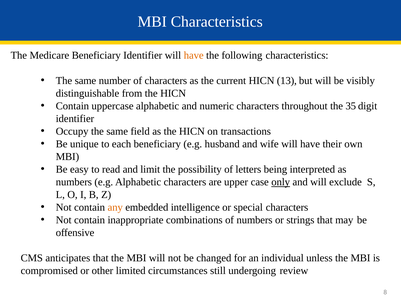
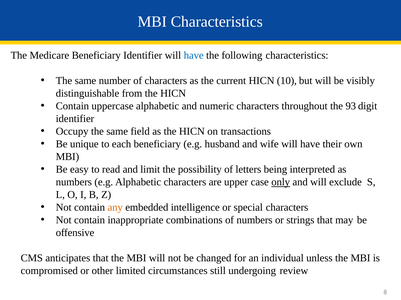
have at (194, 56) colour: orange -> blue
13: 13 -> 10
35: 35 -> 93
